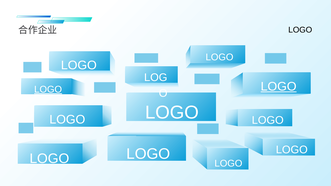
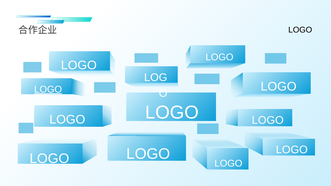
LOGO at (279, 87) underline: present -> none
